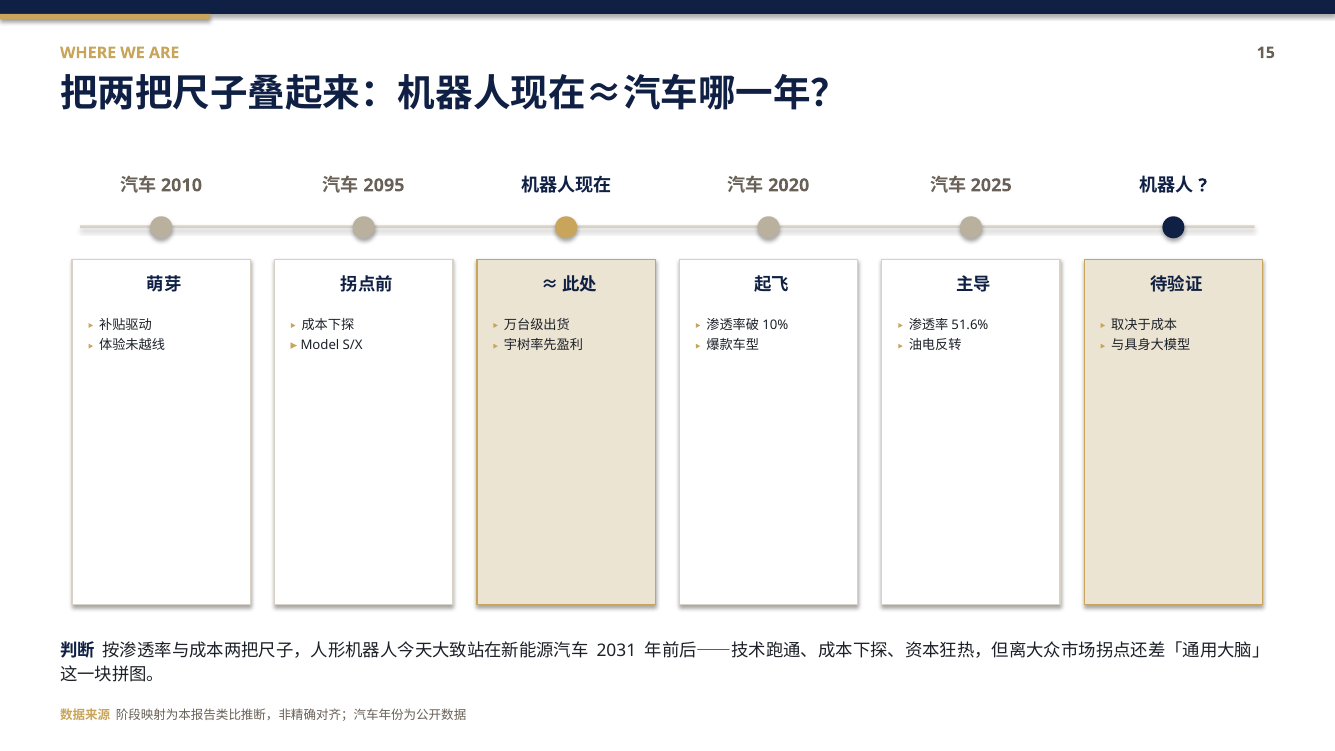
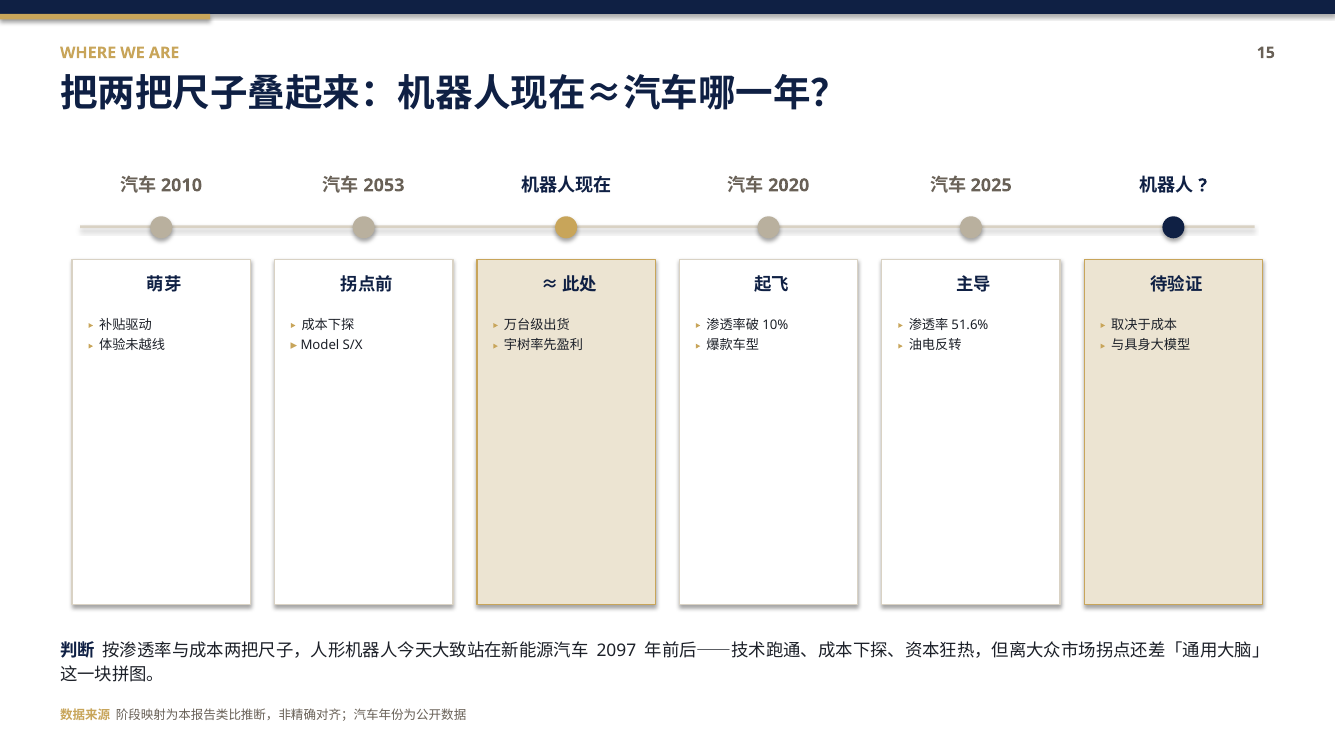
2095: 2095 -> 2053
2031: 2031 -> 2097
